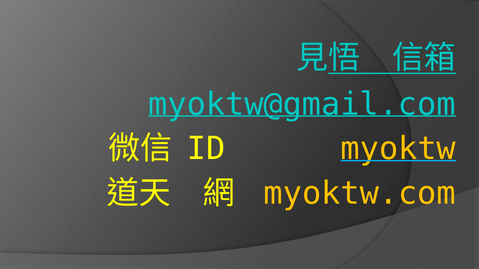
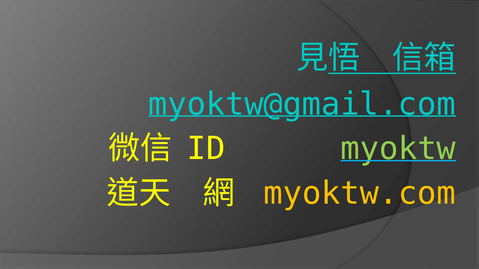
myoktw colour: yellow -> light green
